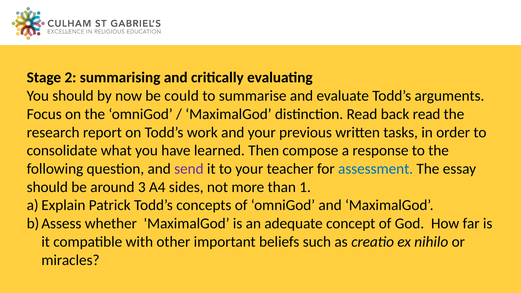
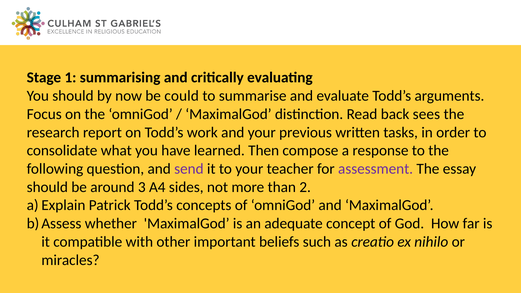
2: 2 -> 1
back read: read -> sees
assessment colour: blue -> purple
1: 1 -> 2
